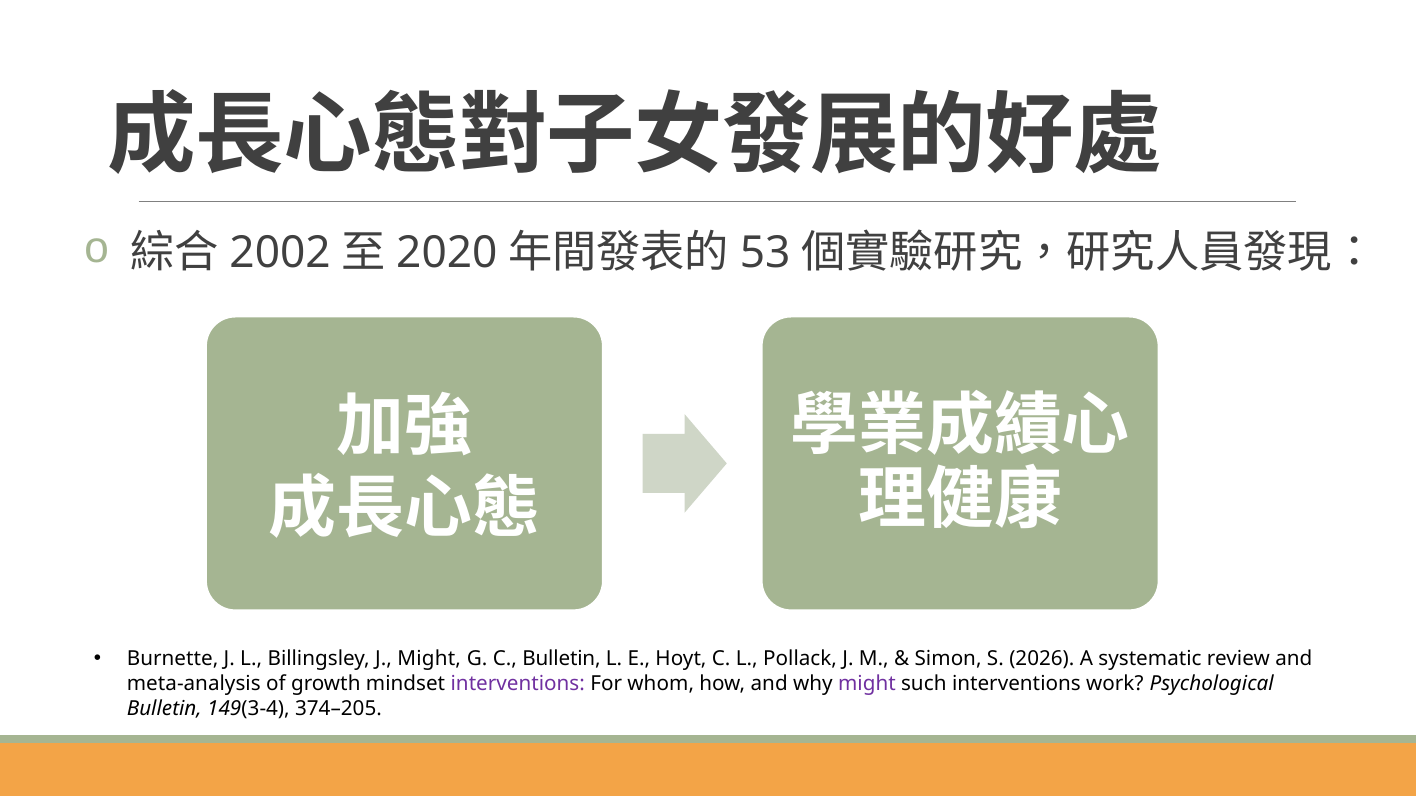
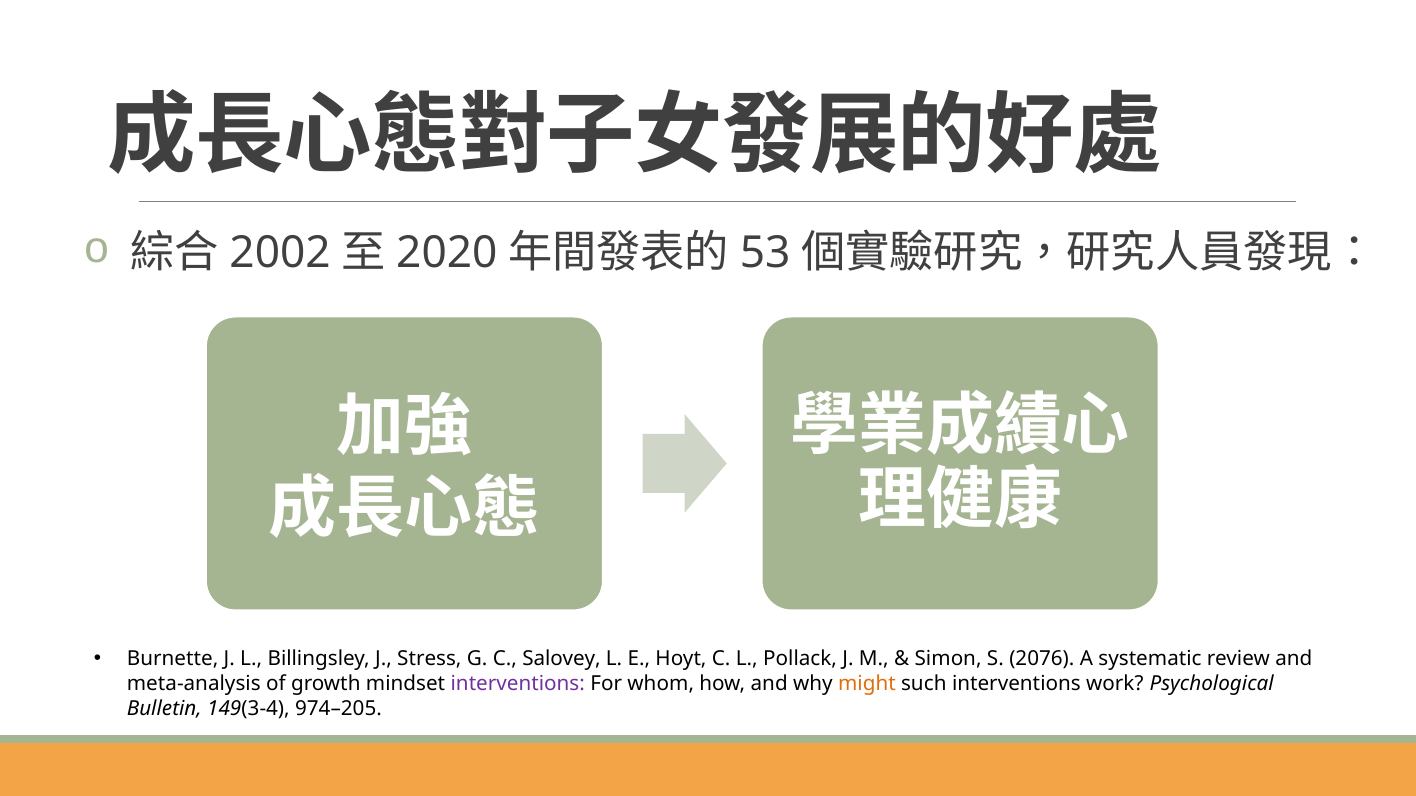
J Might: Might -> Stress
C Bulletin: Bulletin -> Salovey
2026: 2026 -> 2076
might at (867, 684) colour: purple -> orange
374–205: 374–205 -> 974–205
